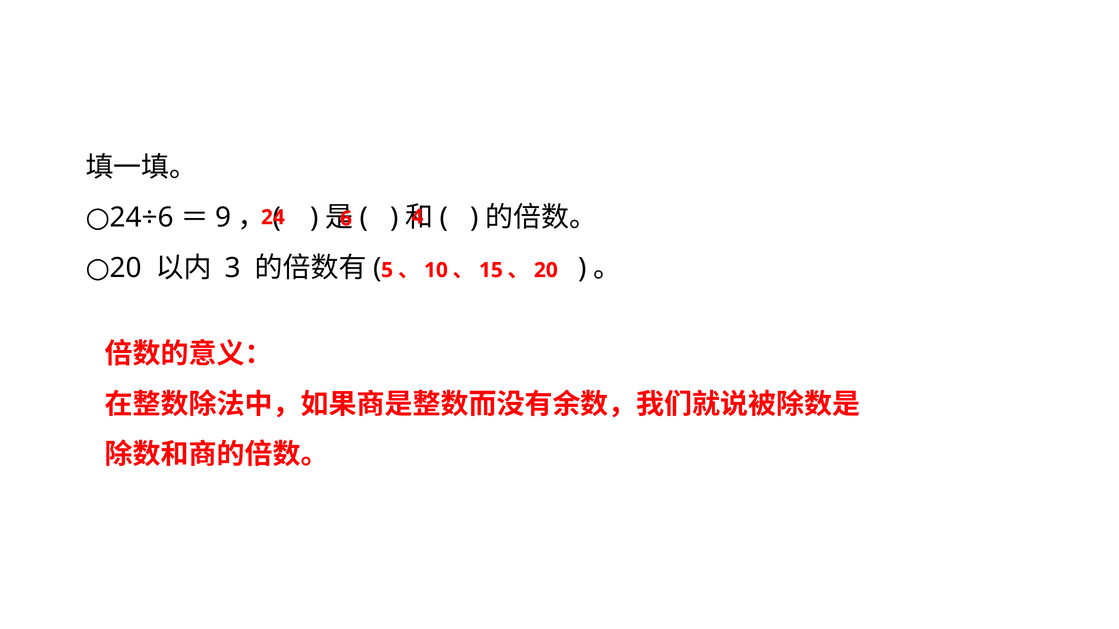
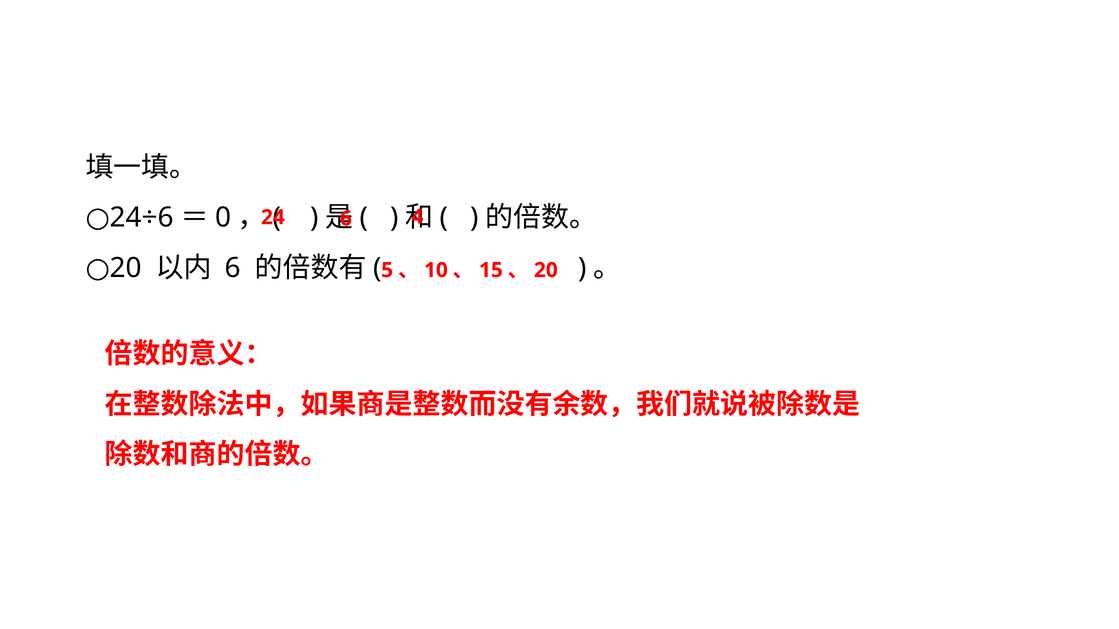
9: 9 -> 0
3 at (233, 268): 3 -> 6
